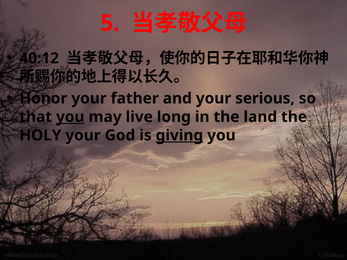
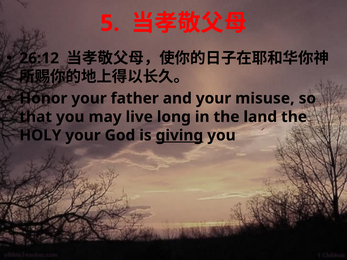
40:12: 40:12 -> 26:12
serious: serious -> misuse
you at (70, 117) underline: present -> none
